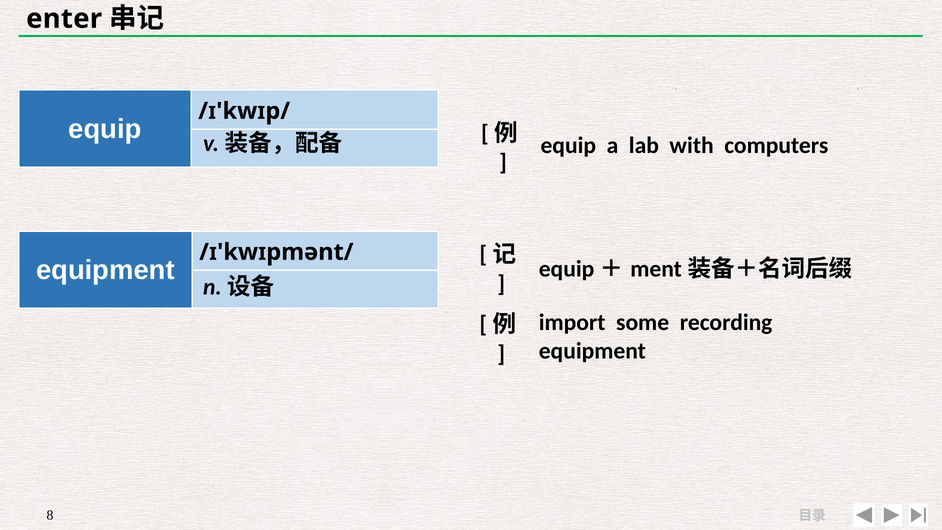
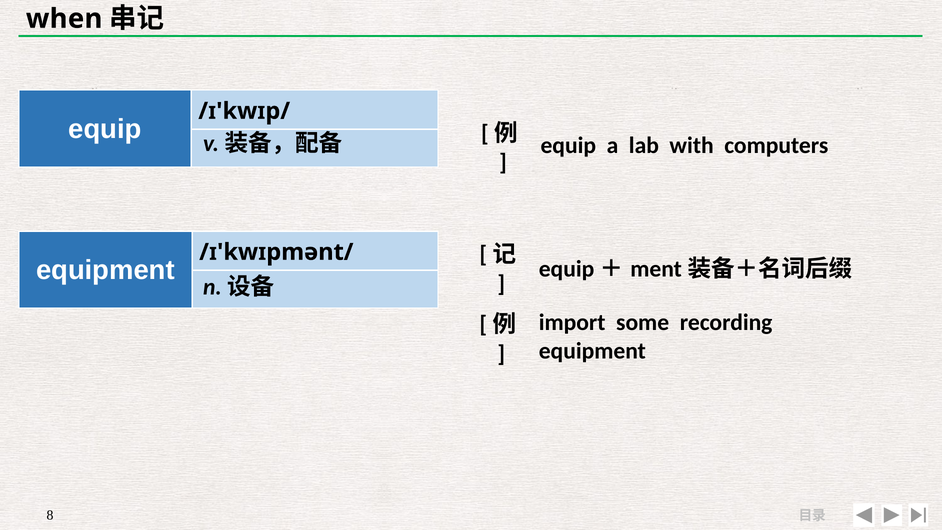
enter: enter -> when
